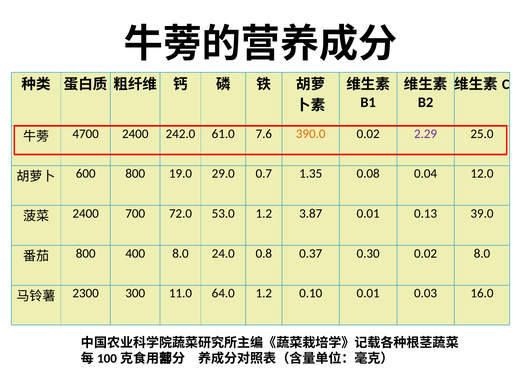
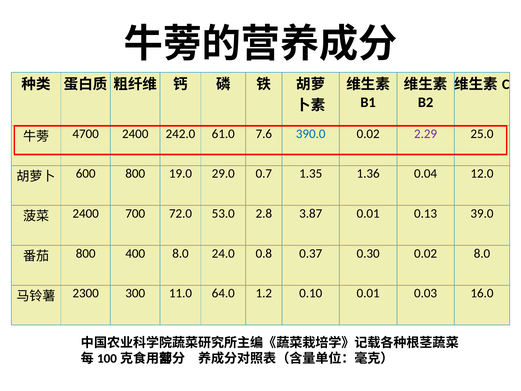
390.0 colour: orange -> blue
0.08: 0.08 -> 1.36
53.0 1.2: 1.2 -> 2.8
